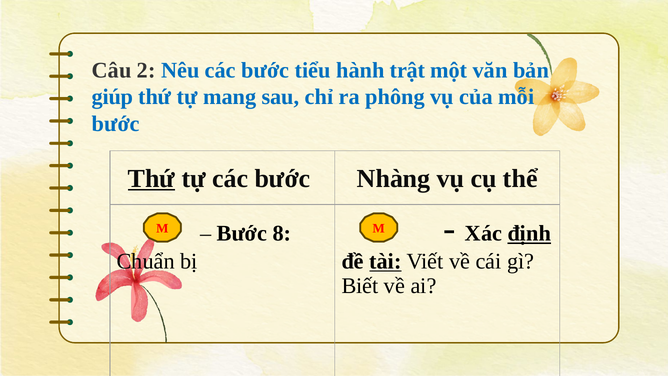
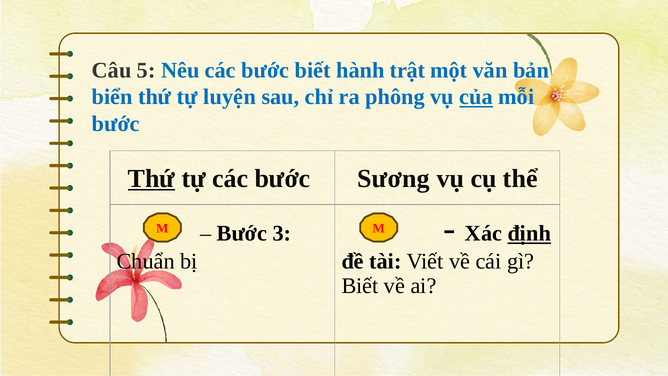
2: 2 -> 5
bước tiểu: tiểu -> biết
giúp: giúp -> biển
mang: mang -> luyện
của underline: none -> present
Nhàng: Nhàng -> Sương
8: 8 -> 3
tài underline: present -> none
